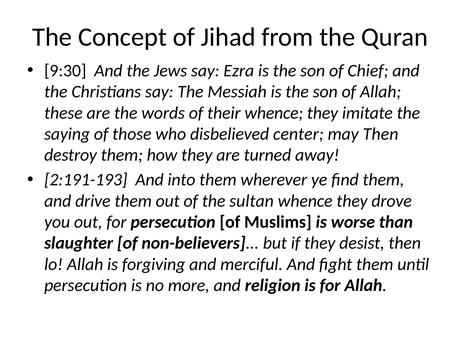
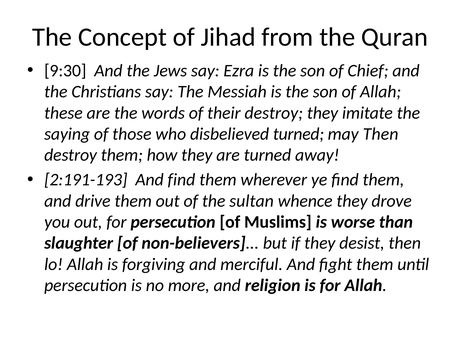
their whence: whence -> destroy
disbelieved center: center -> turned
And into: into -> find
